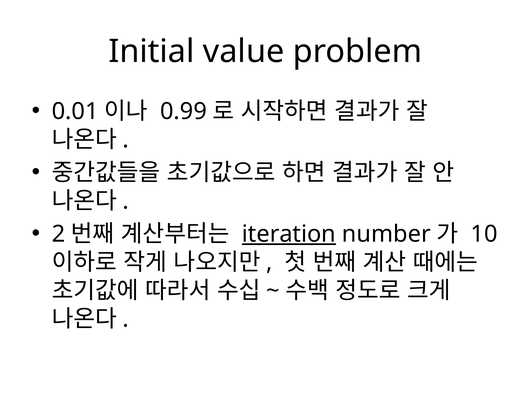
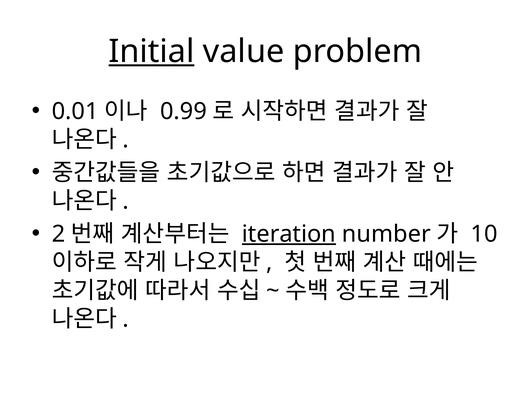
Initial underline: none -> present
